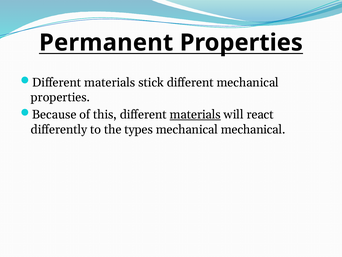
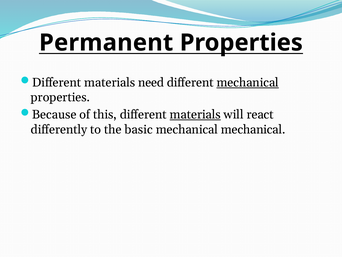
stick: stick -> need
mechanical at (248, 82) underline: none -> present
types: types -> basic
